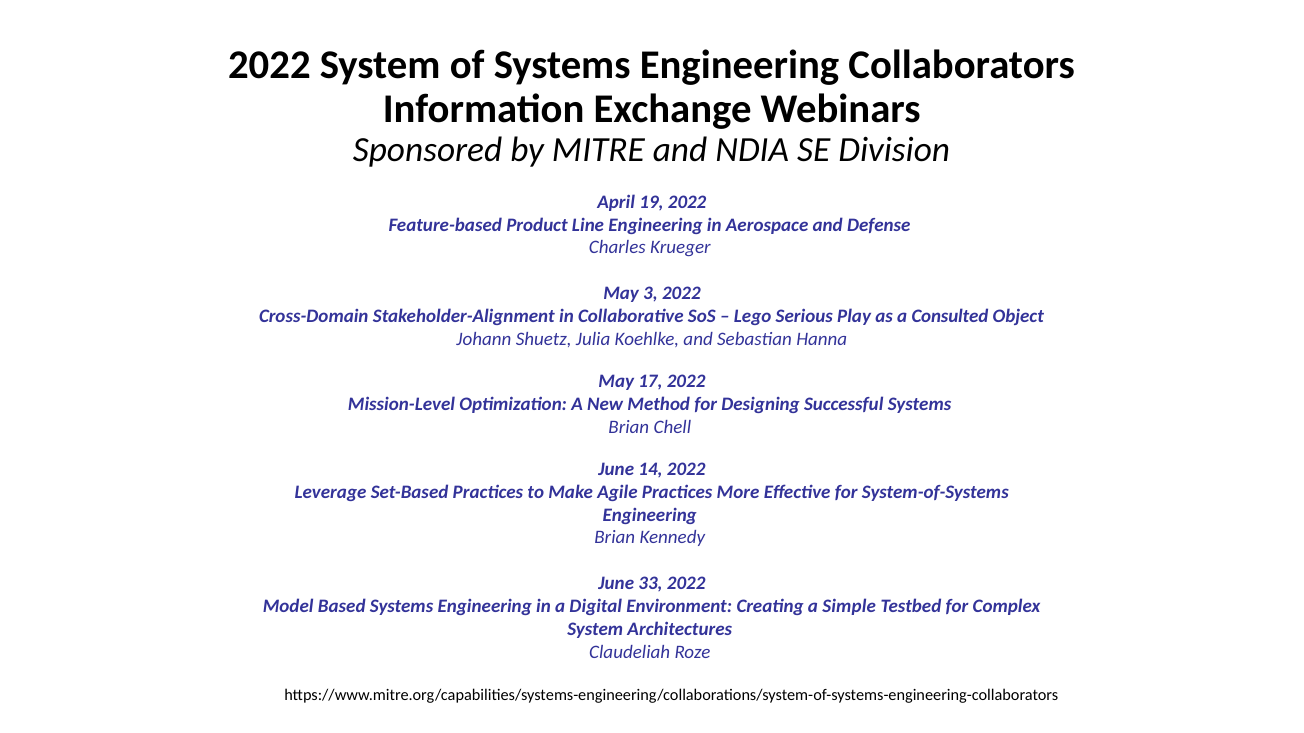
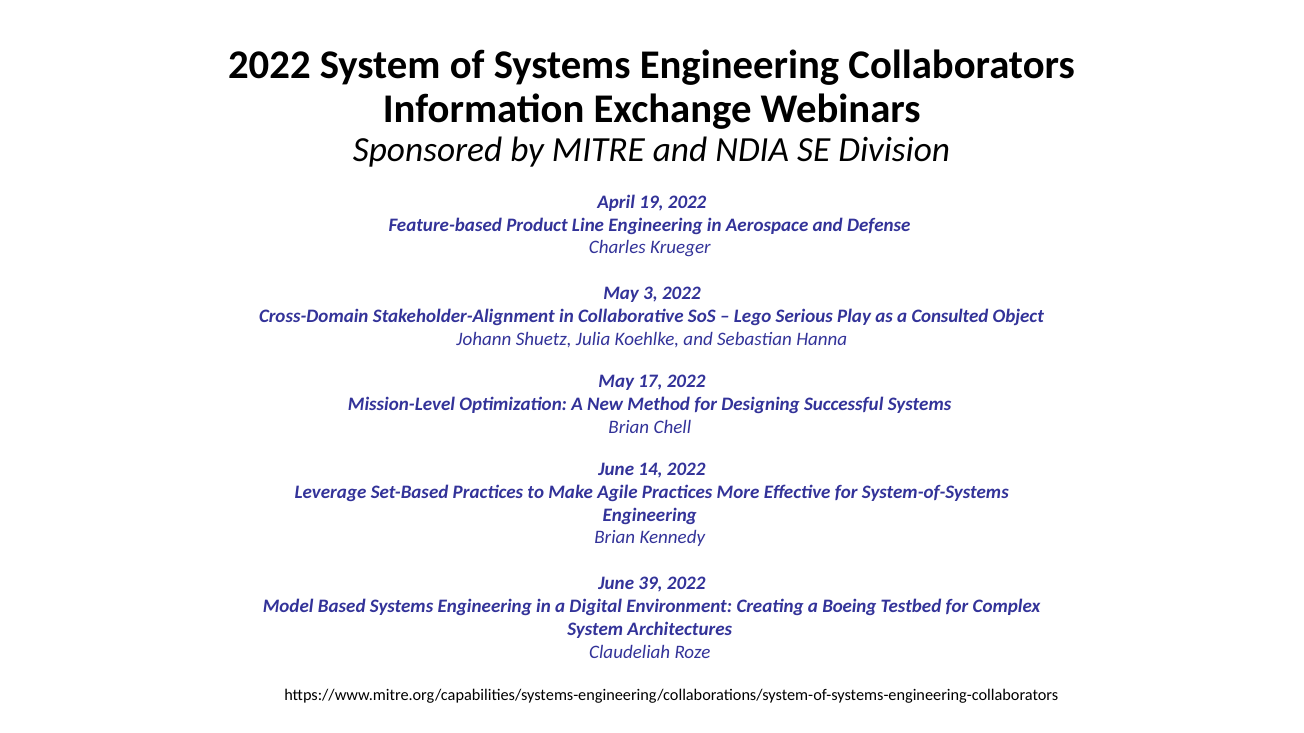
33: 33 -> 39
Simple: Simple -> Boeing
